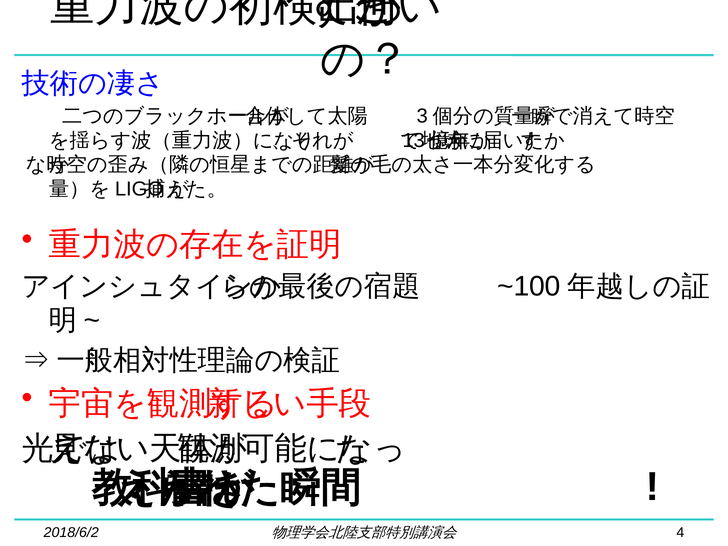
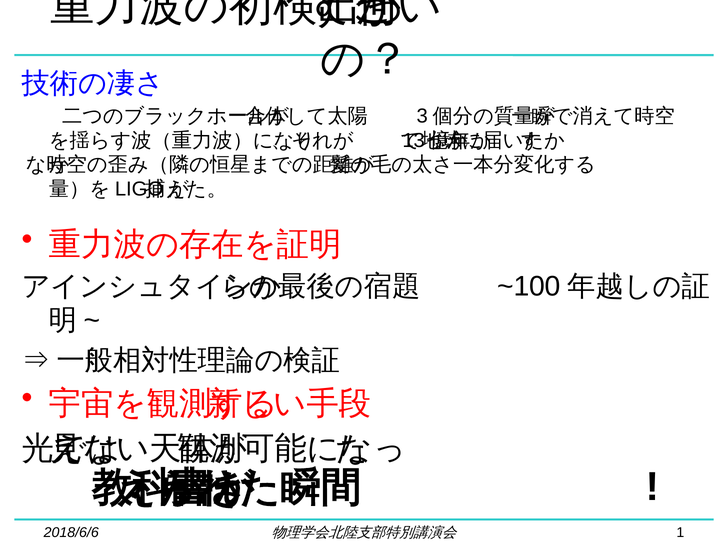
2018/6/2: 2018/6/2 -> 2018/6/6
4: 4 -> 1
